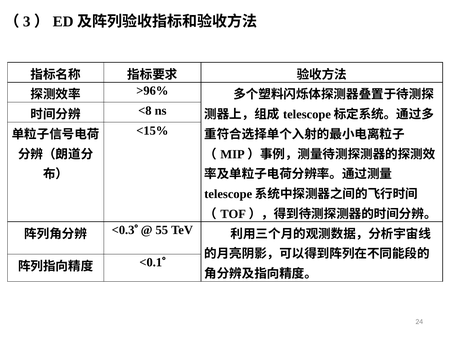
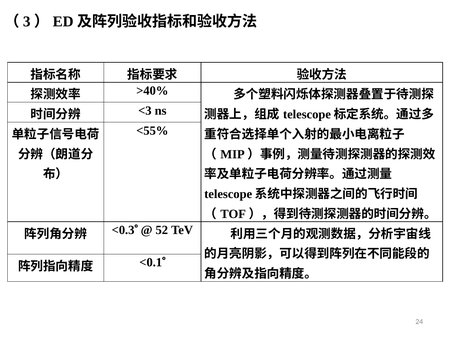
>96%: >96% -> >40%
<8: <8 -> <3
<15%: <15% -> <55%
55: 55 -> 52
